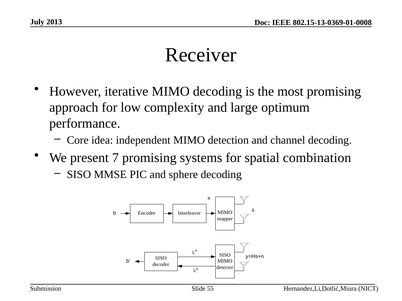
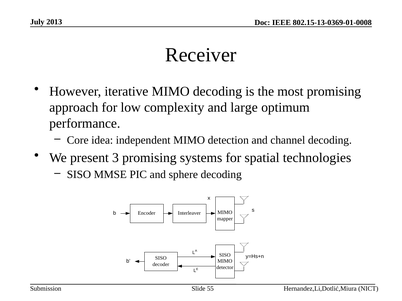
7: 7 -> 3
combination: combination -> technologies
